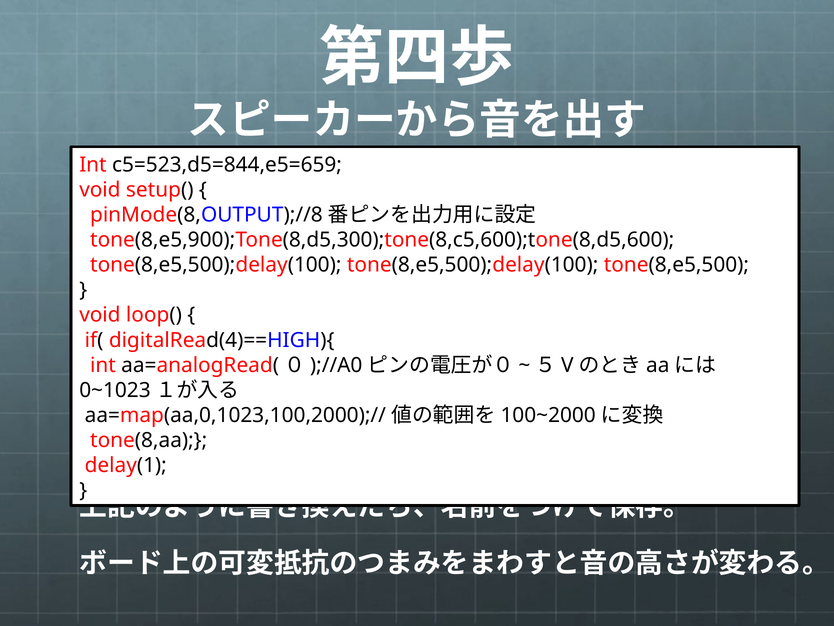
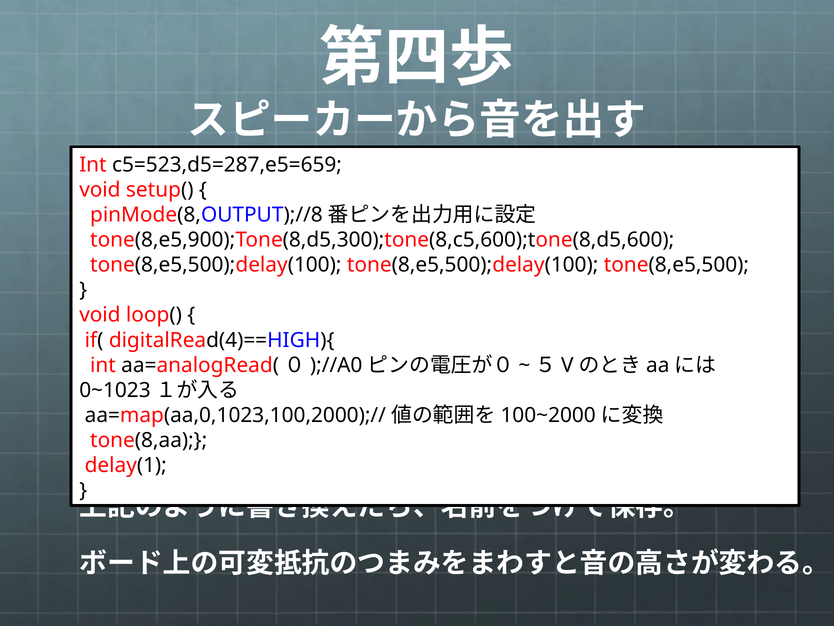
c5=523,d5=844,e5=659: c5=523,d5=844,e5=659 -> c5=523,d5=287,e5=659
